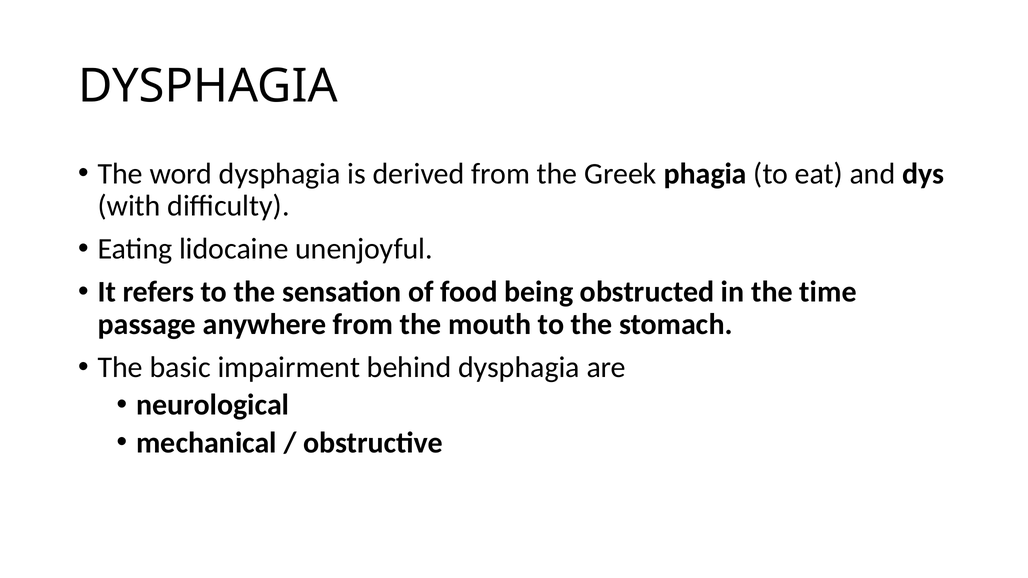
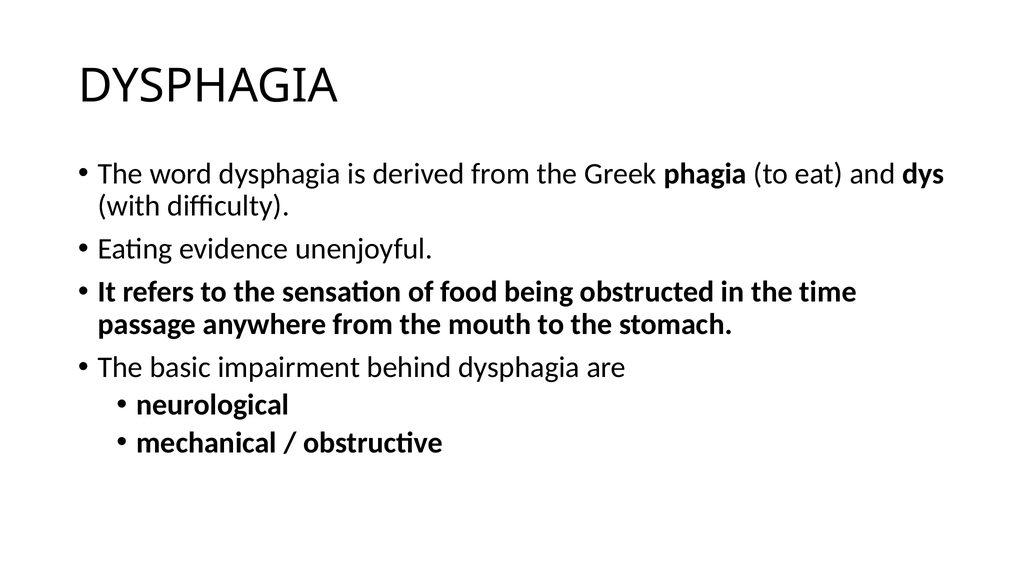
lidocaine: lidocaine -> evidence
